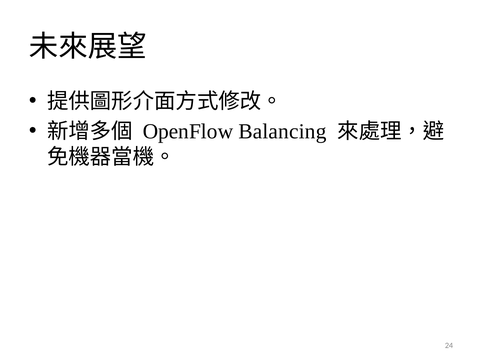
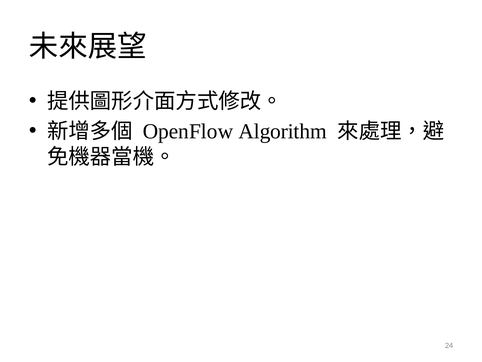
Balancing: Balancing -> Algorithm
